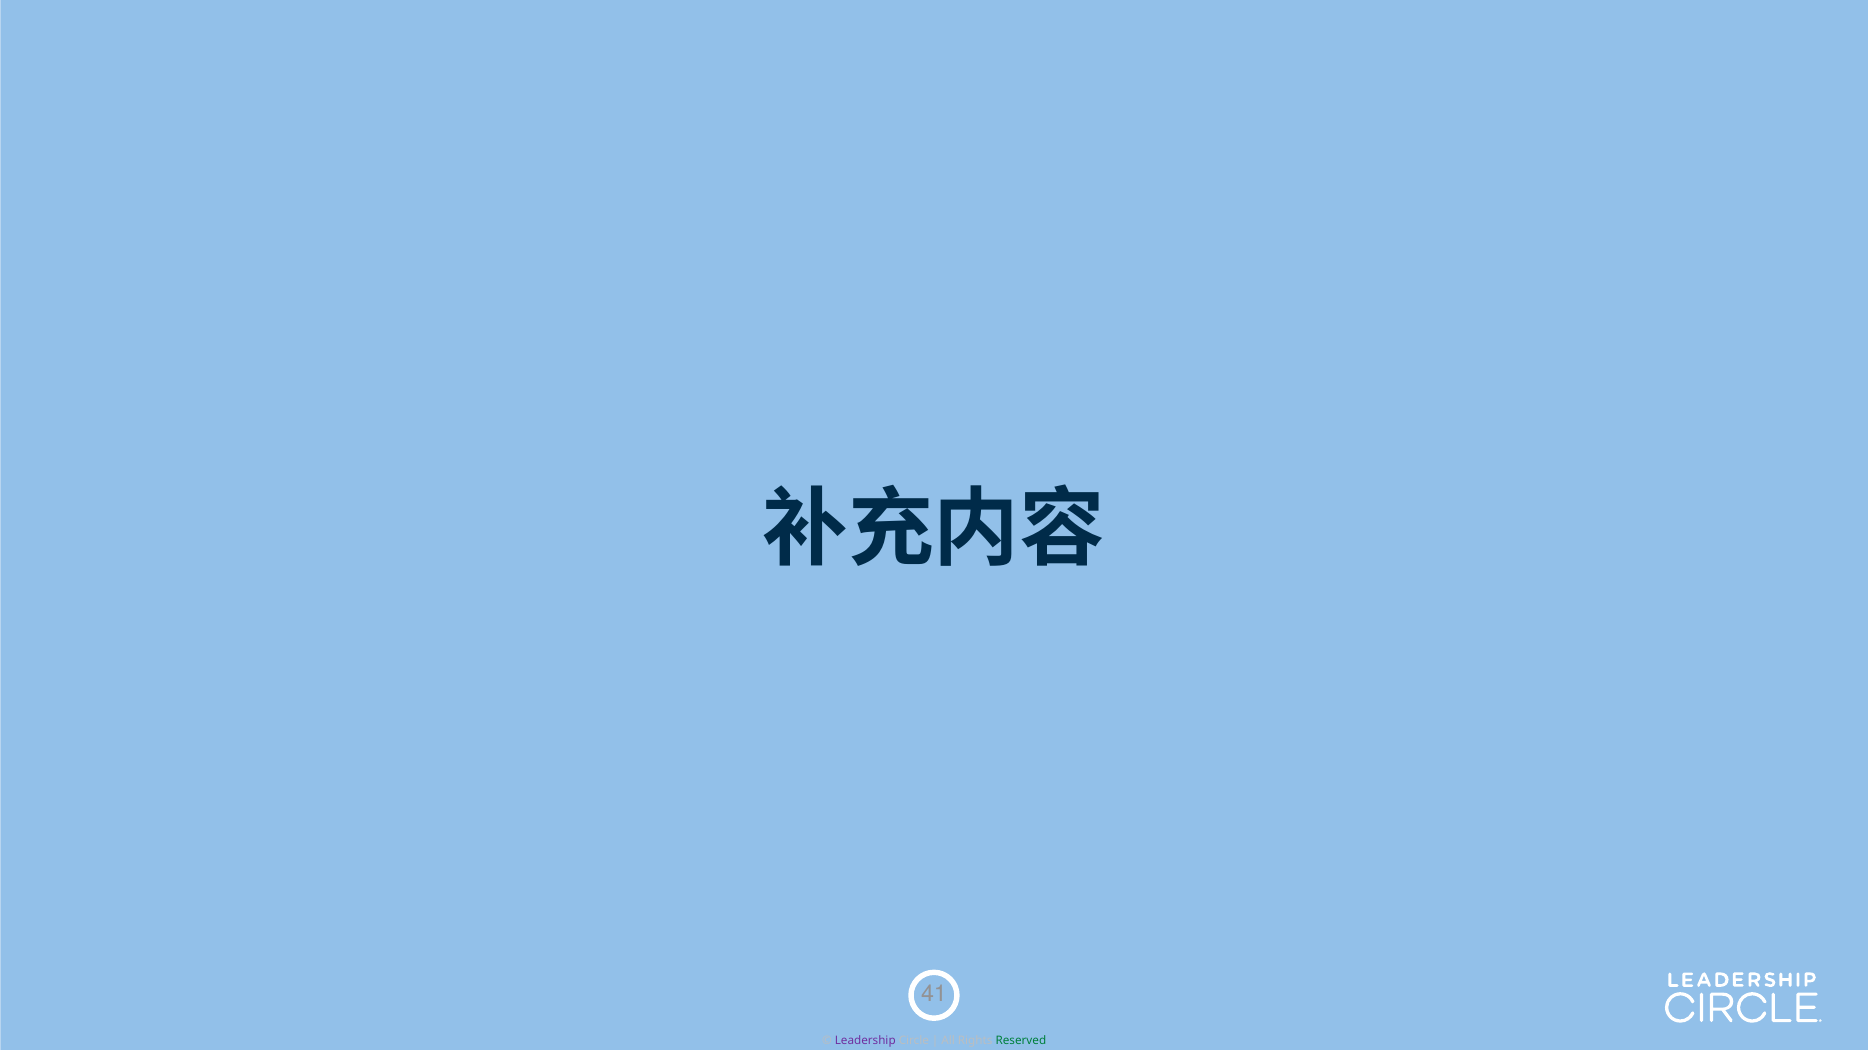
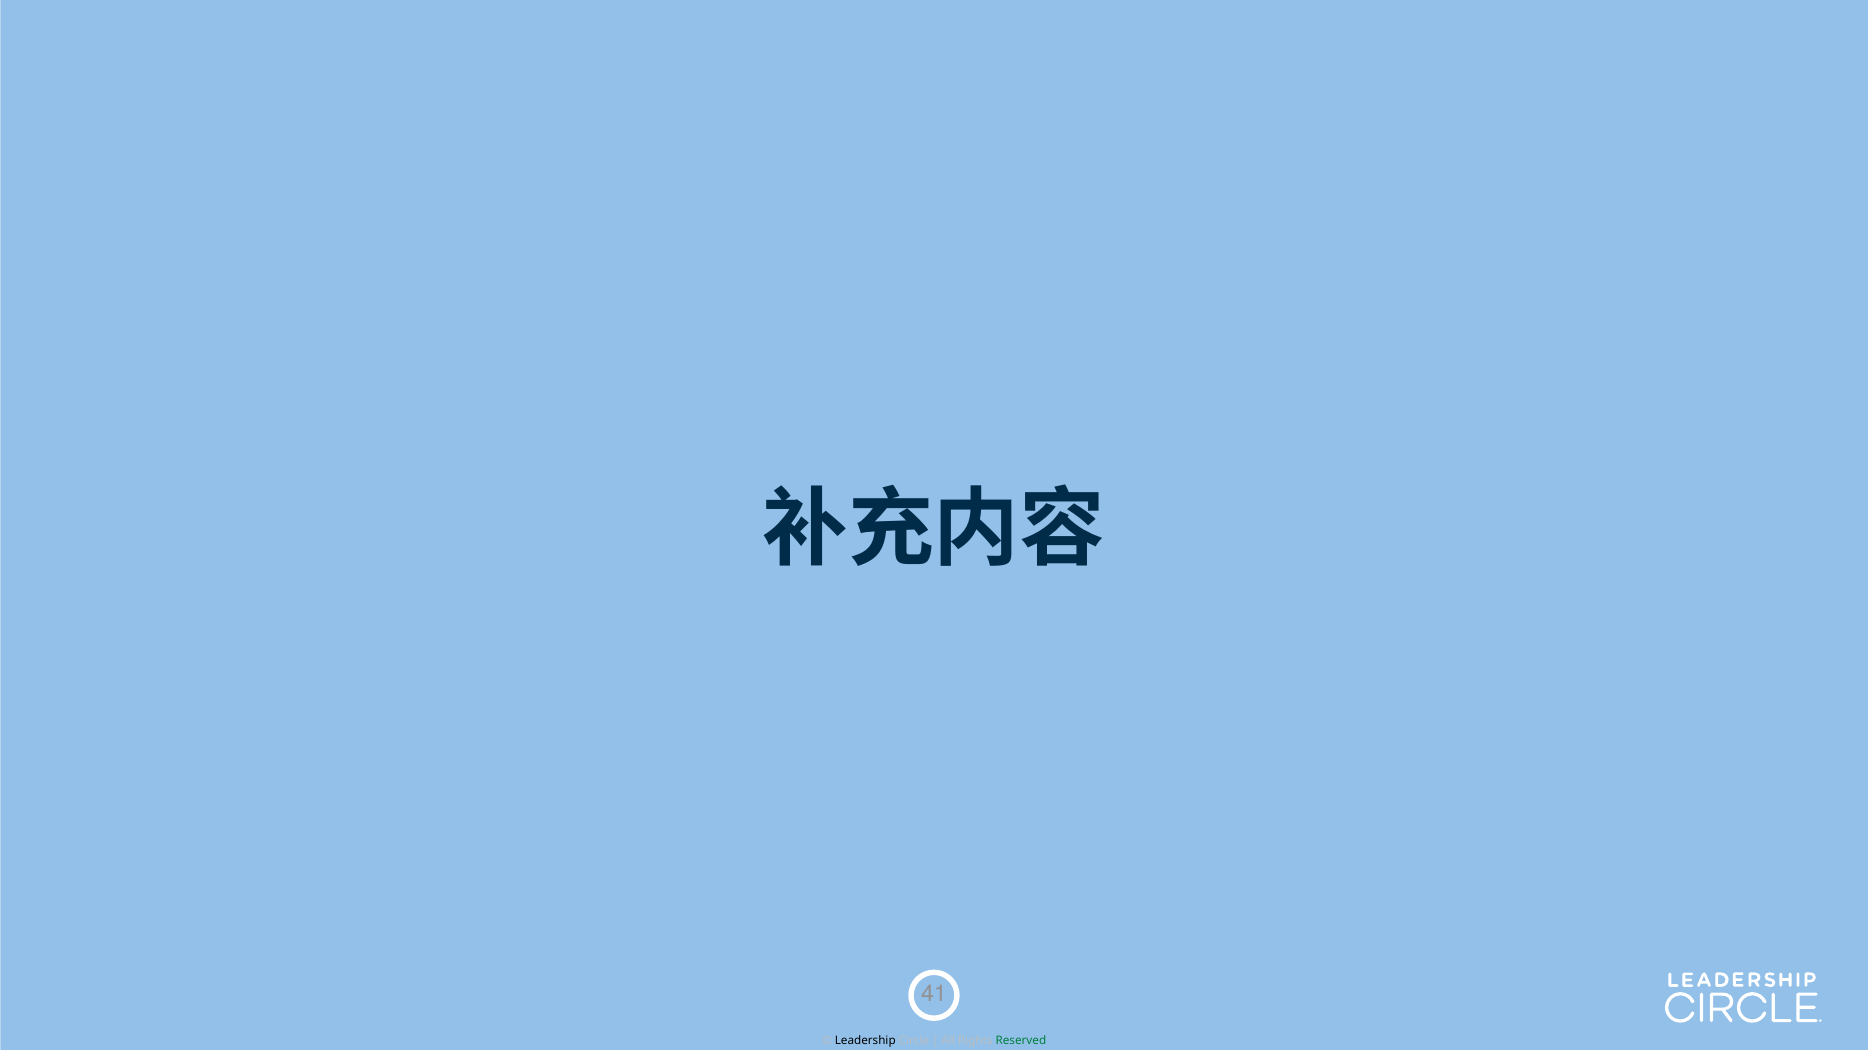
Leadership colour: purple -> black
